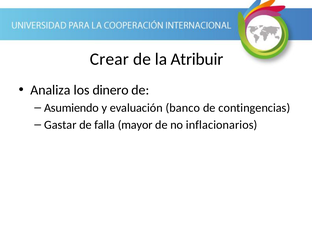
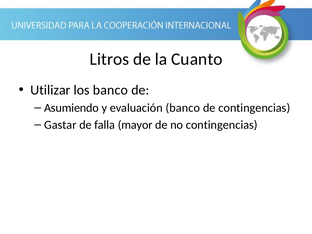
Crear: Crear -> Litros
Atribuir: Atribuir -> Cuanto
Analiza: Analiza -> Utilizar
los dinero: dinero -> banco
no inflacionarios: inflacionarios -> contingencias
